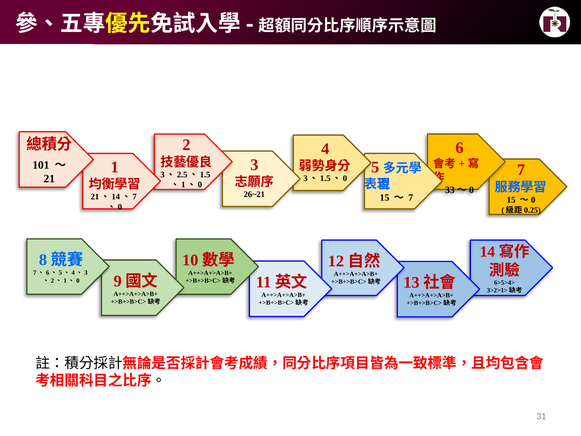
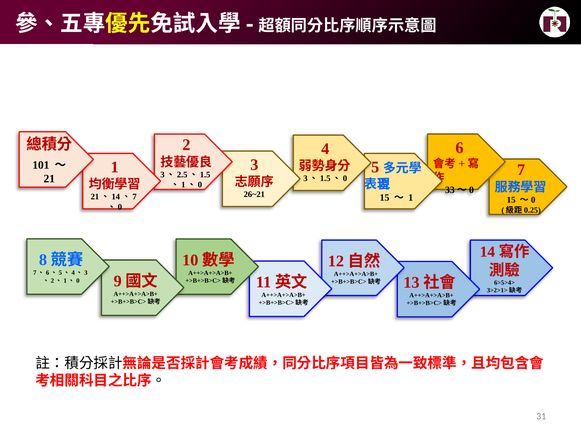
7 at (411, 198): 7 -> 1
